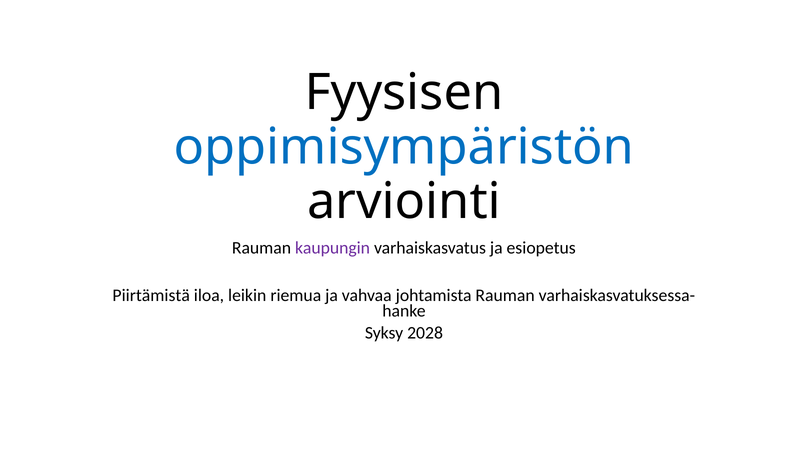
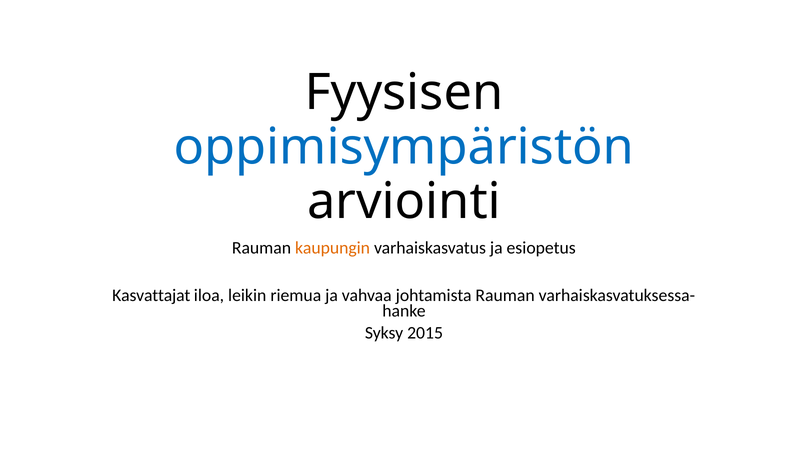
kaupungin colour: purple -> orange
Piirtämistä: Piirtämistä -> Kasvattajat
2028: 2028 -> 2015
